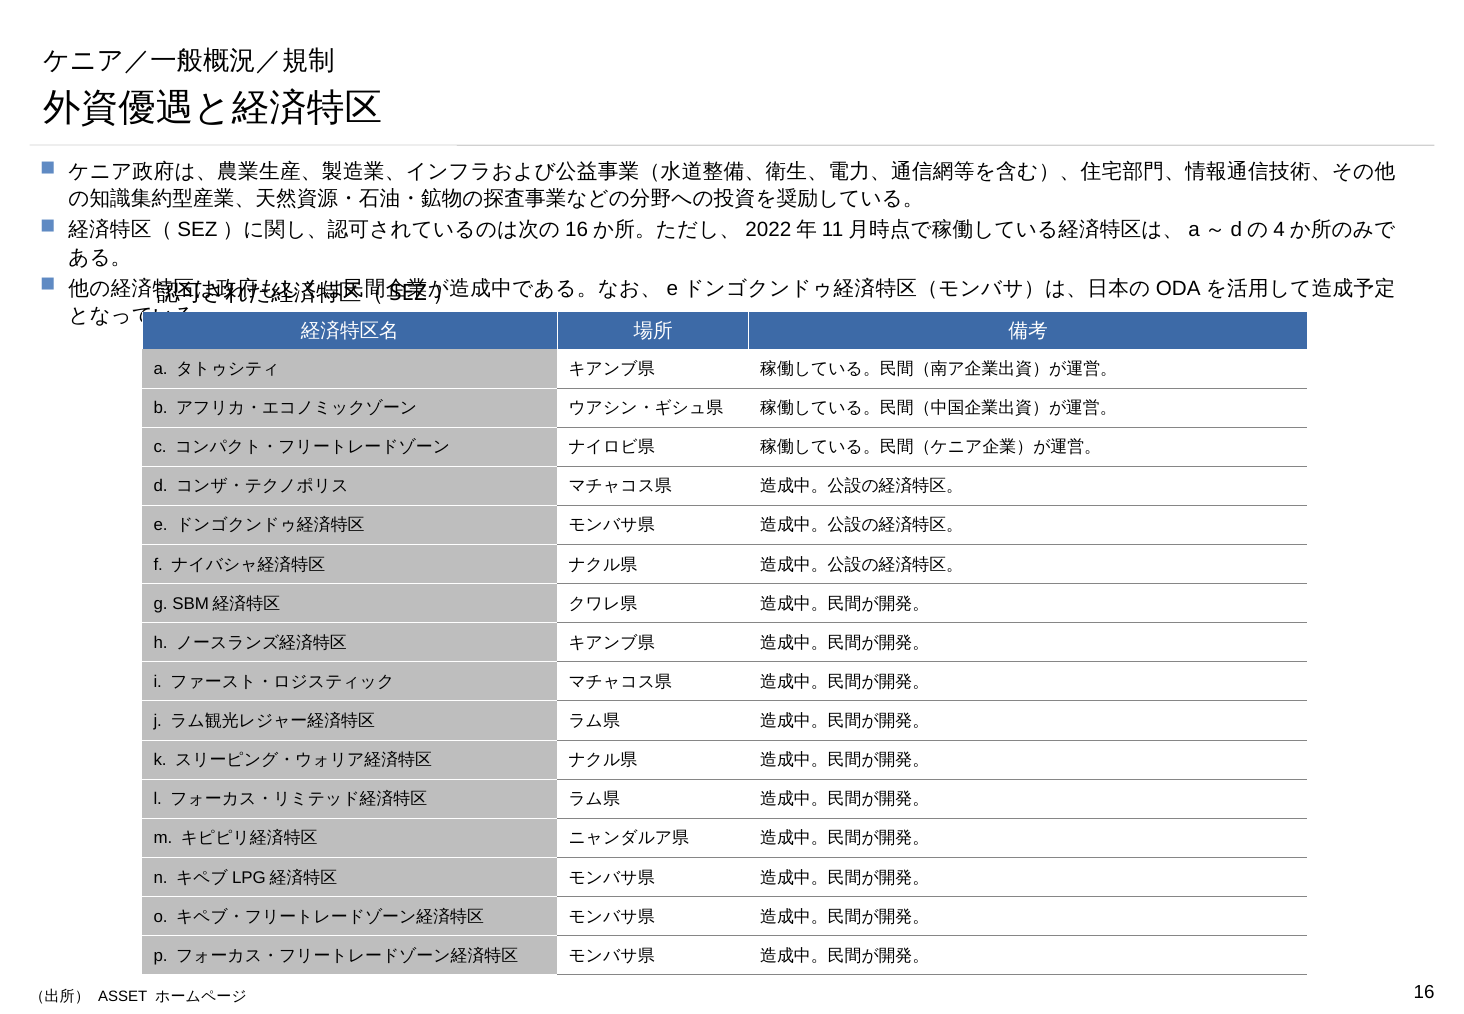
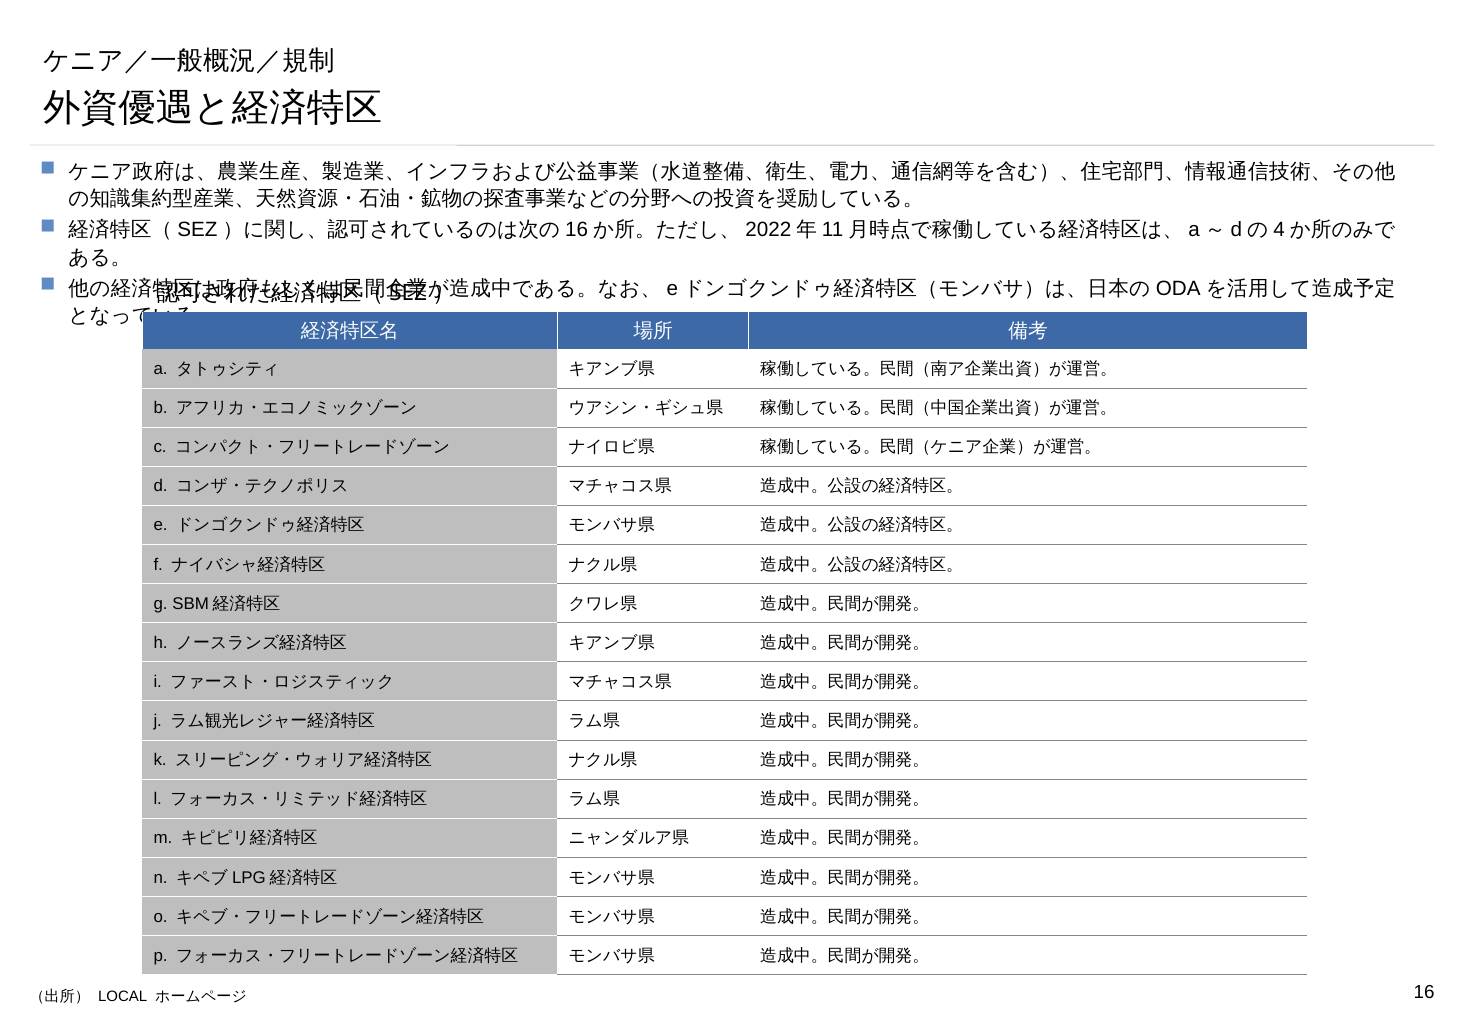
ASSET: ASSET -> LOCAL
